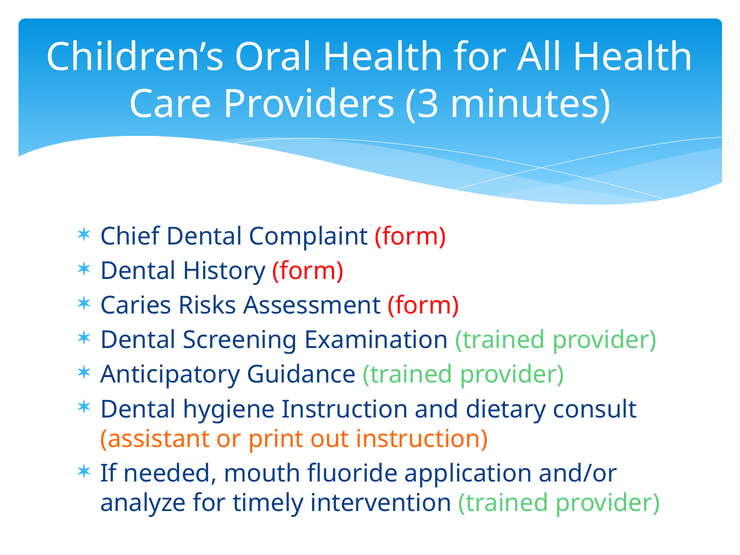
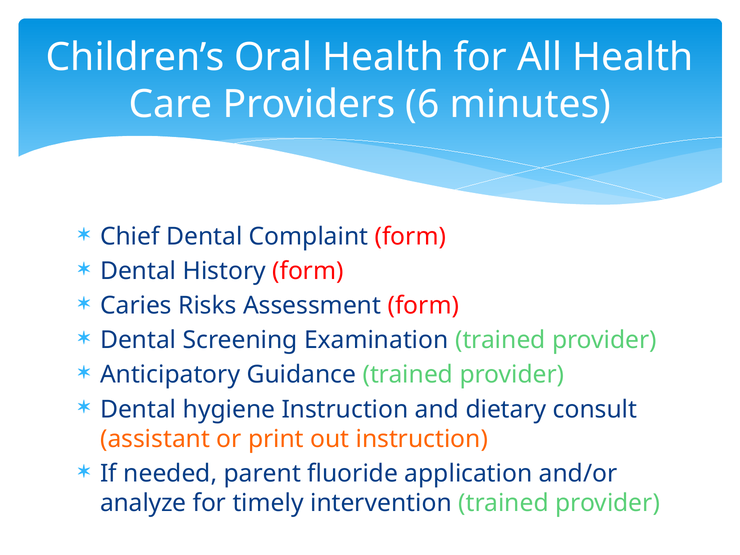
3: 3 -> 6
mouth: mouth -> parent
